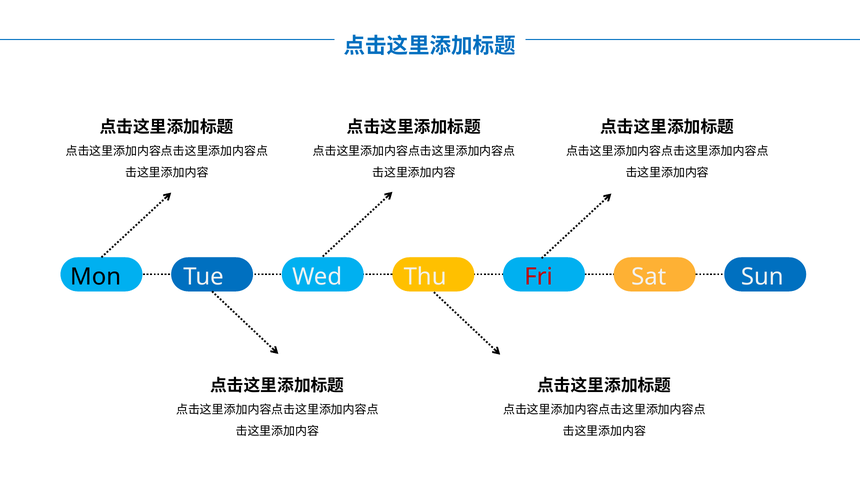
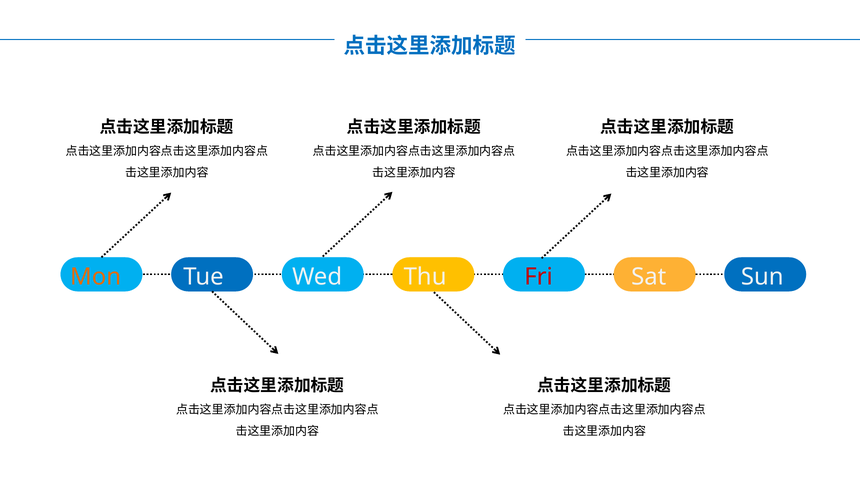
Mon colour: black -> orange
